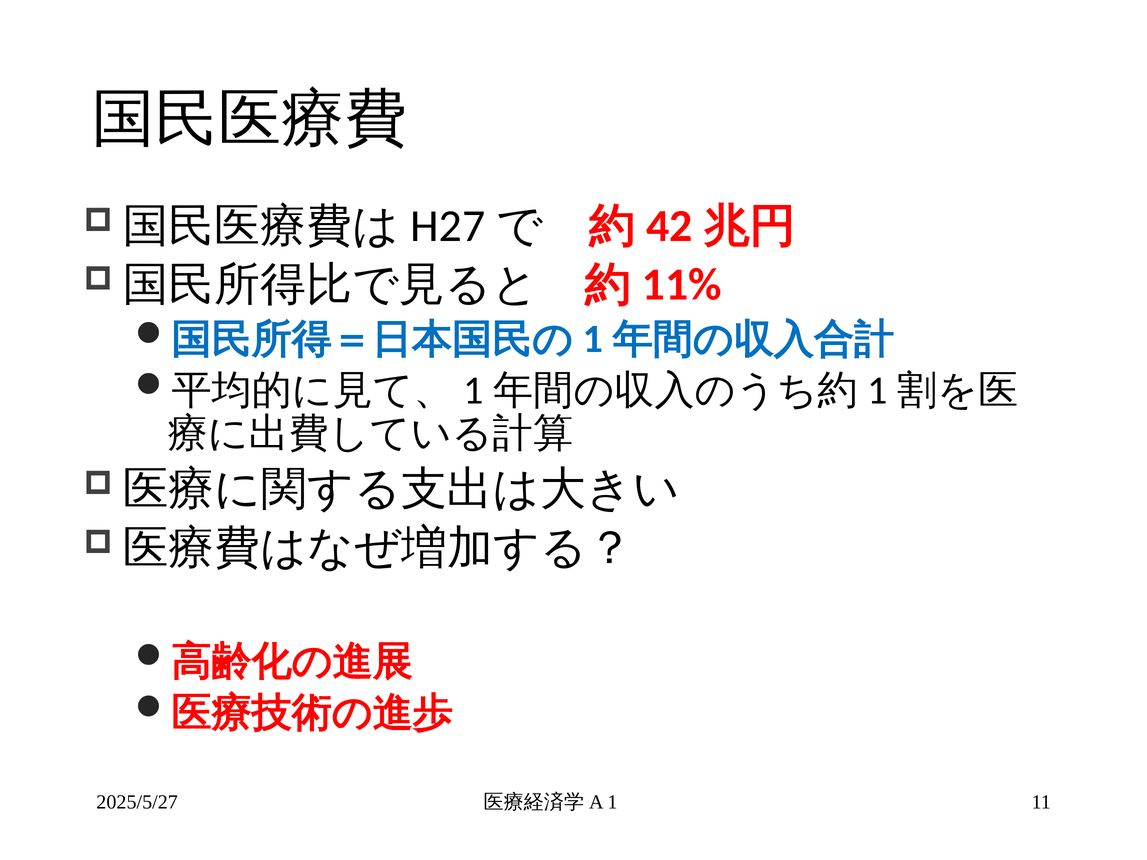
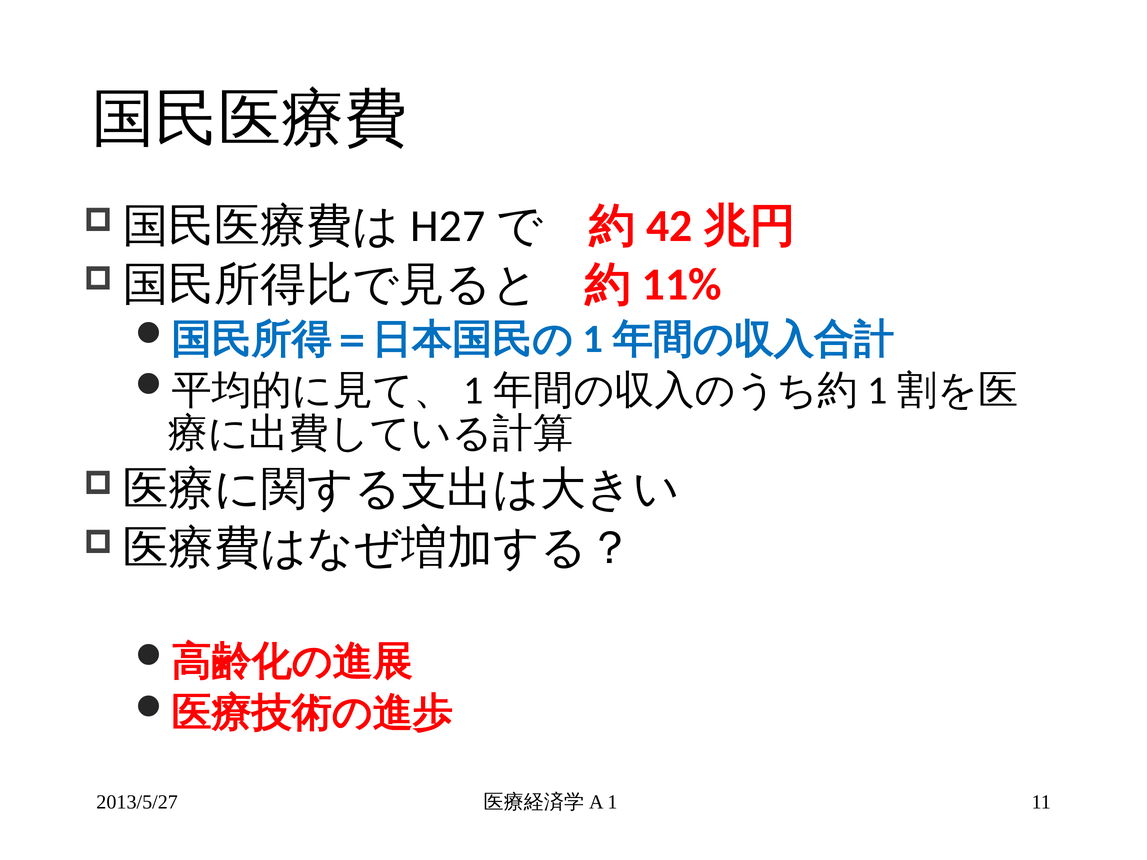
2025/5/27: 2025/5/27 -> 2013/5/27
